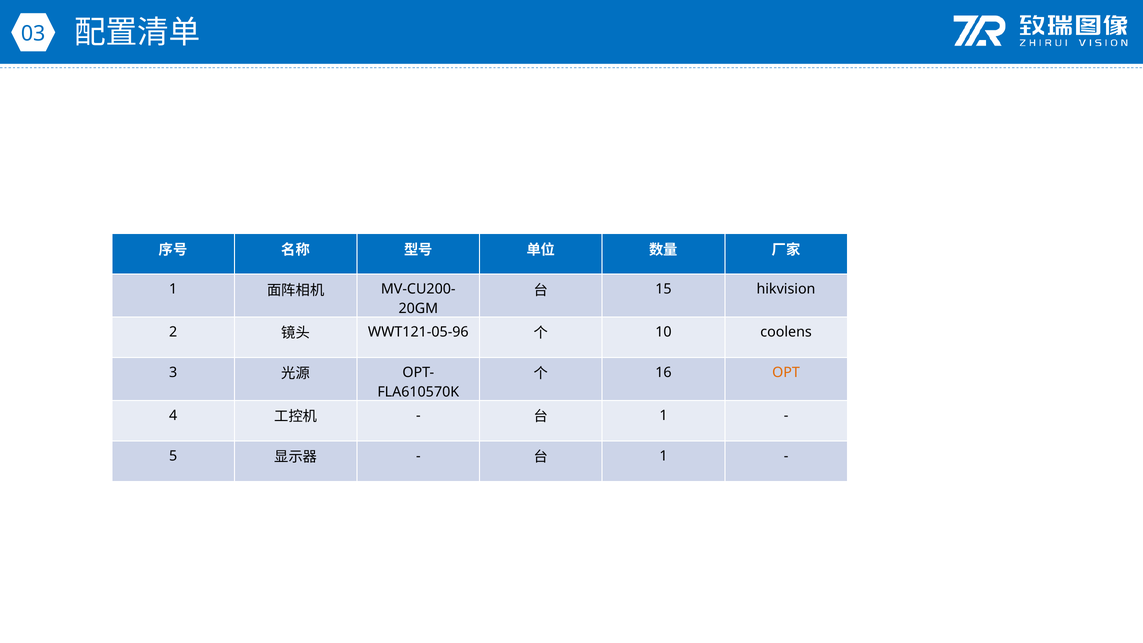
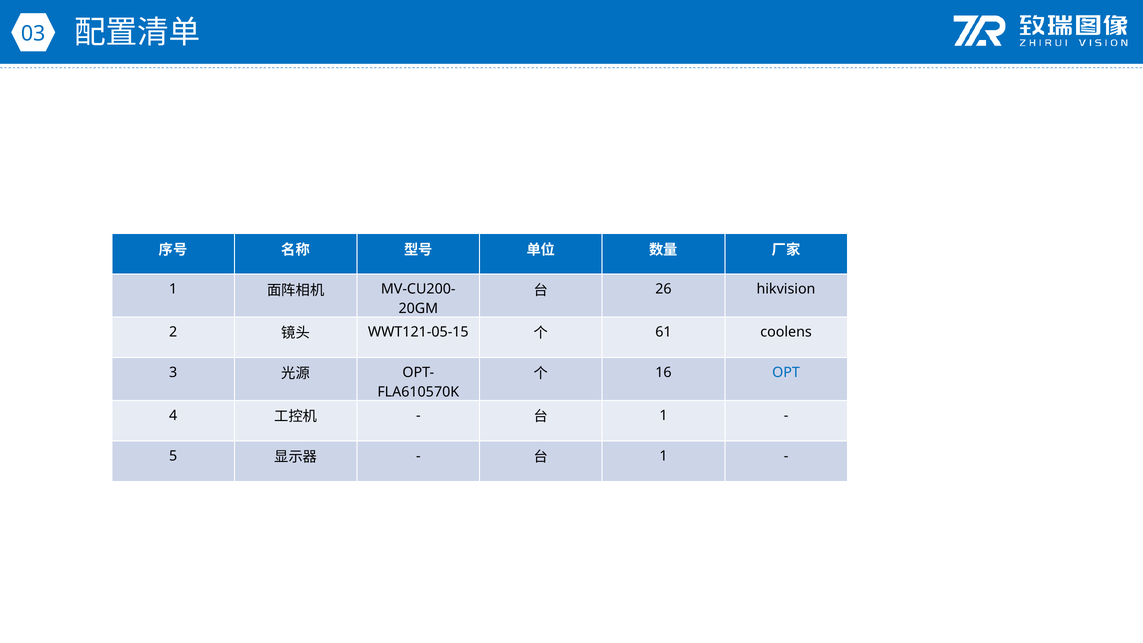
15: 15 -> 26
WWT121-05-96: WWT121-05-96 -> WWT121-05-15
10: 10 -> 61
OPT colour: orange -> blue
